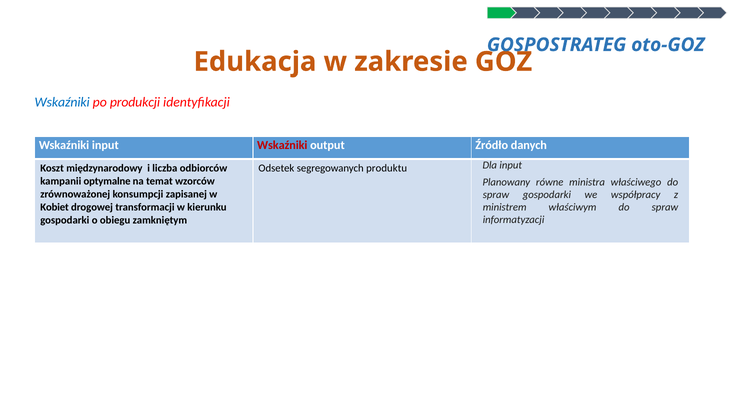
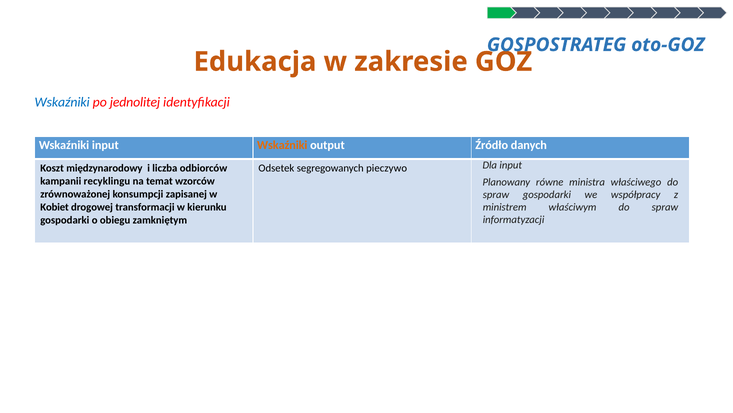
produkcji: produkcji -> jednolitej
Wskaźniki at (282, 145) colour: red -> orange
produktu: produktu -> pieczywo
optymalne: optymalne -> recyklingu
